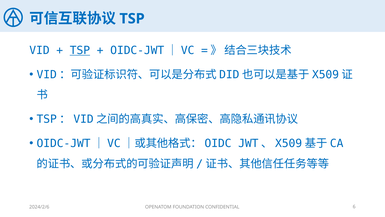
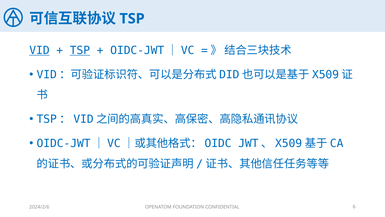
VID underline: none -> present
